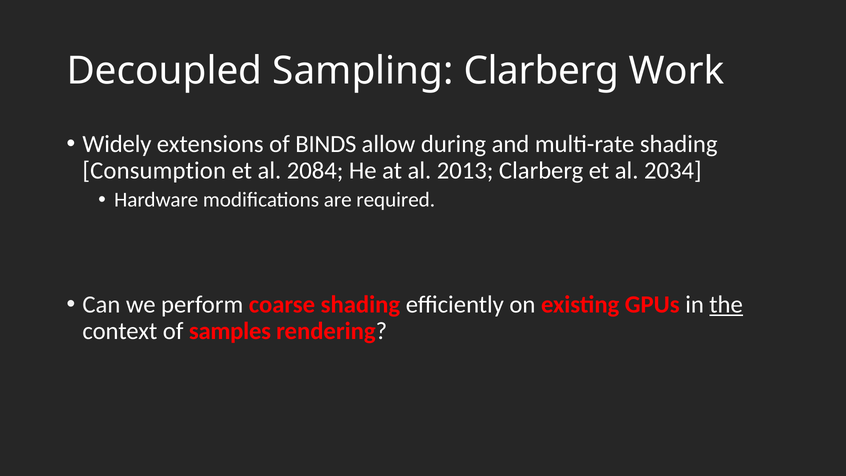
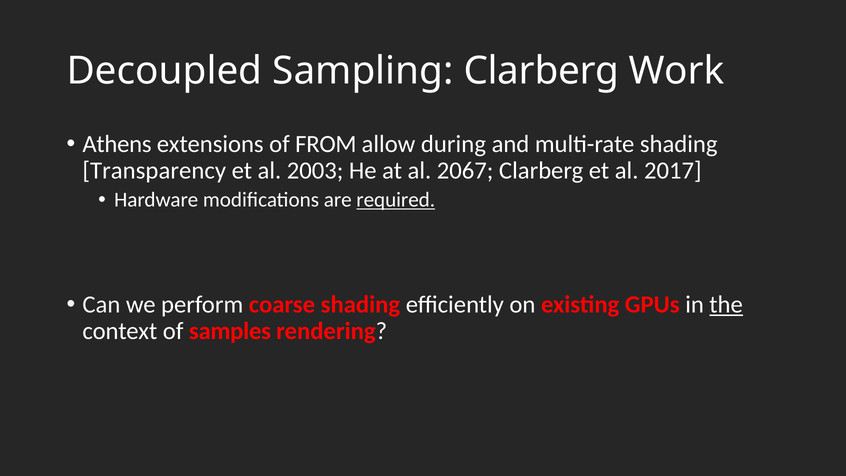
Widely: Widely -> Athens
BINDS: BINDS -> FROM
Consumption: Consumption -> Transparency
2084: 2084 -> 2003
2013: 2013 -> 2067
2034: 2034 -> 2017
required underline: none -> present
